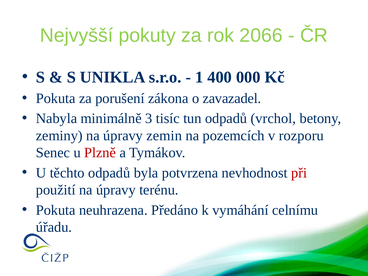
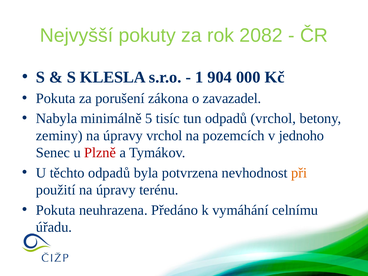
2066: 2066 -> 2082
UNIKLA: UNIKLA -> KLESLA
400: 400 -> 904
3: 3 -> 5
úpravy zemin: zemin -> vrchol
rozporu: rozporu -> jednoho
při colour: red -> orange
